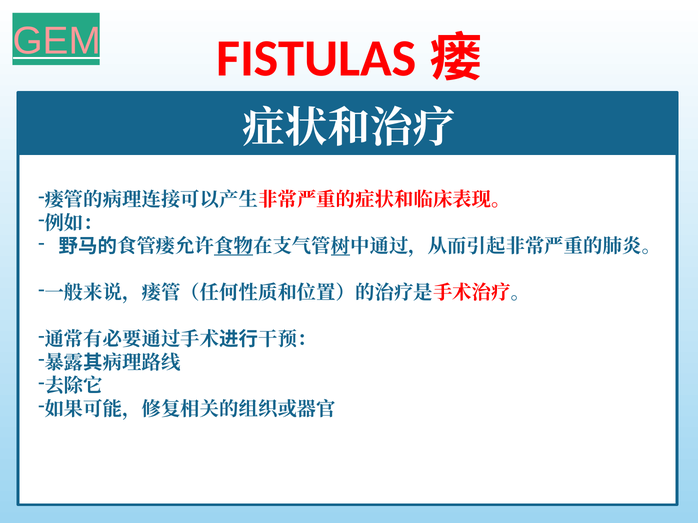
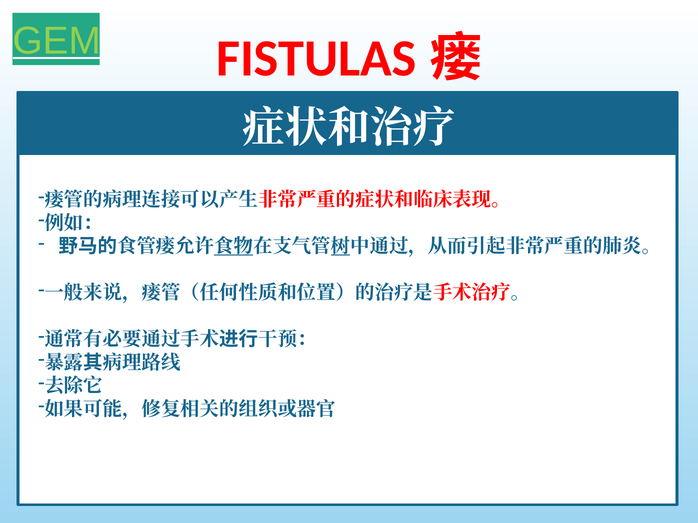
GEM colour: pink -> light green
